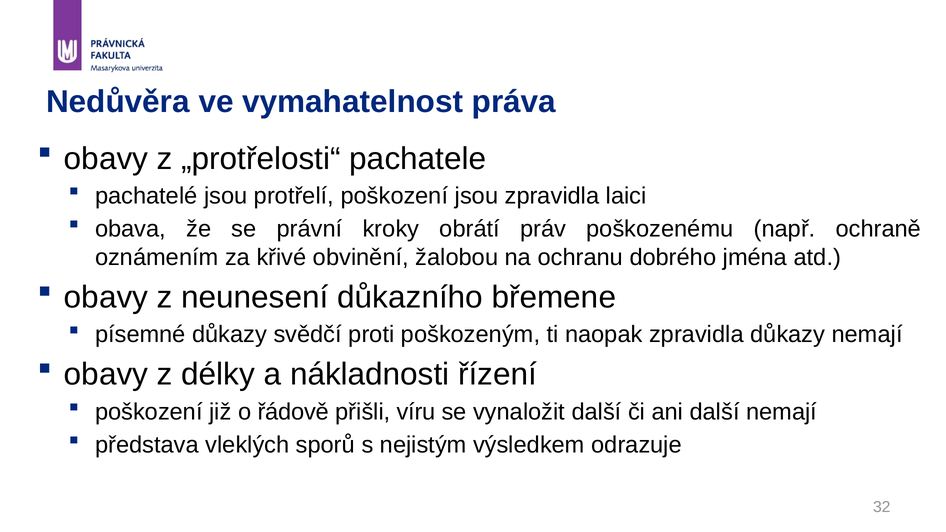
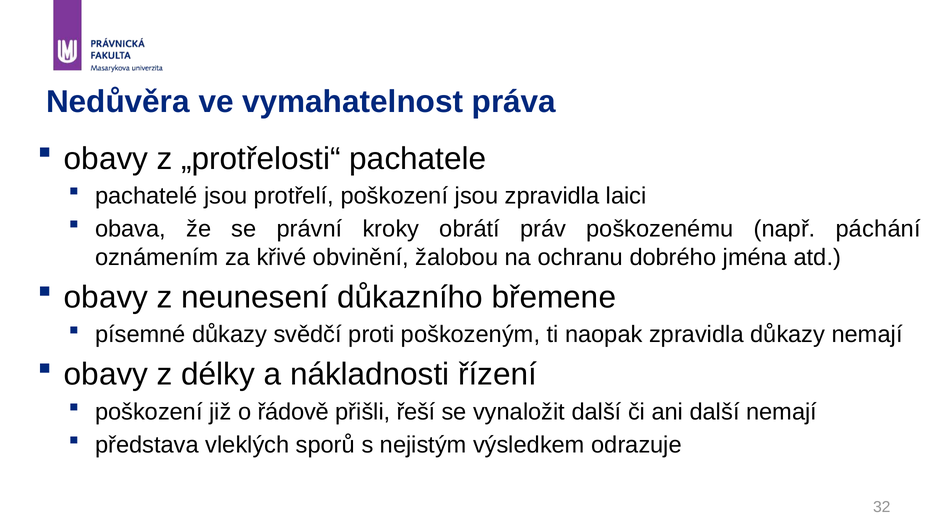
ochraně: ochraně -> páchání
víru: víru -> řeší
